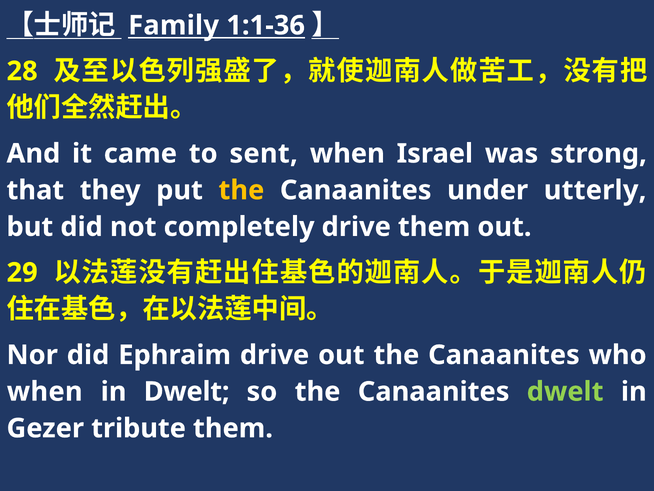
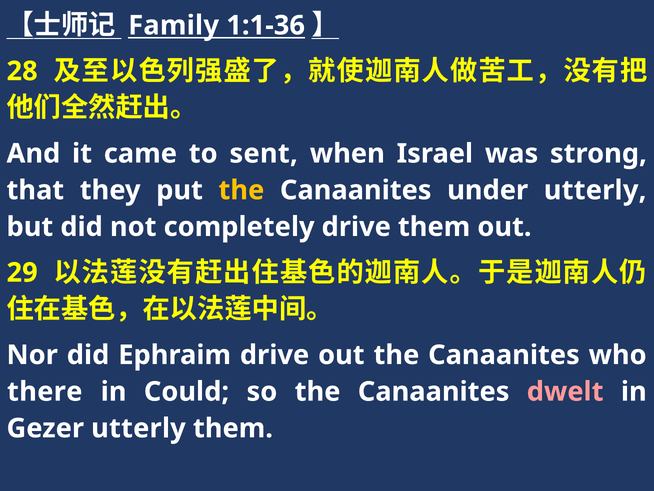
when at (45, 391): when -> there
in Dwelt: Dwelt -> Could
dwelt at (565, 391) colour: light green -> pink
Gezer tribute: tribute -> utterly
